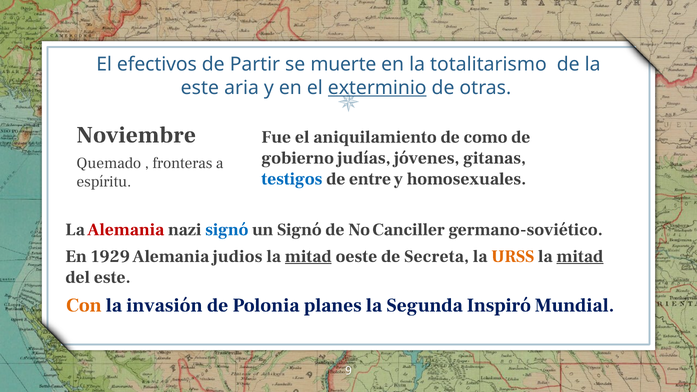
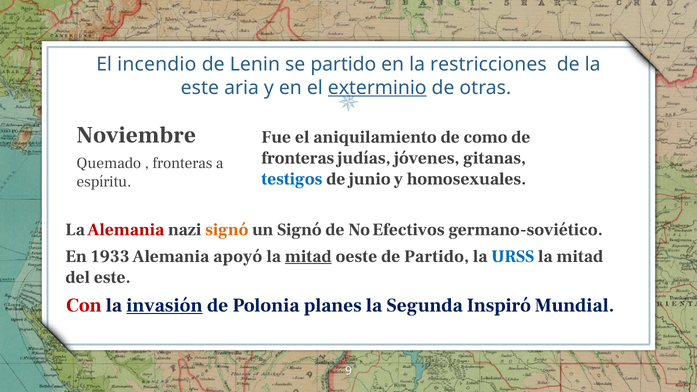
efectivos: efectivos -> incendio
Partir: Partir -> Lenin
se muerte: muerte -> partido
totalitarismo: totalitarismo -> restricciones
gobierno at (298, 158): gobierno -> fronteras
entre: entre -> junio
signó at (227, 230) colour: blue -> orange
Canciller: Canciller -> Efectivos
1929: 1929 -> 1933
judios: judios -> apoyó
de Secreta: Secreta -> Partido
URSS colour: orange -> blue
mitad at (580, 256) underline: present -> none
Con colour: orange -> red
invasión underline: none -> present
